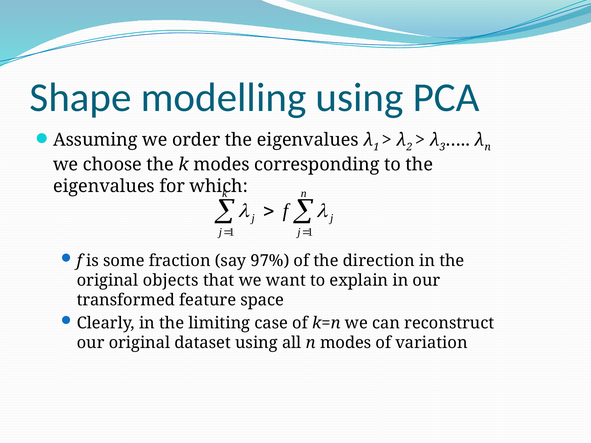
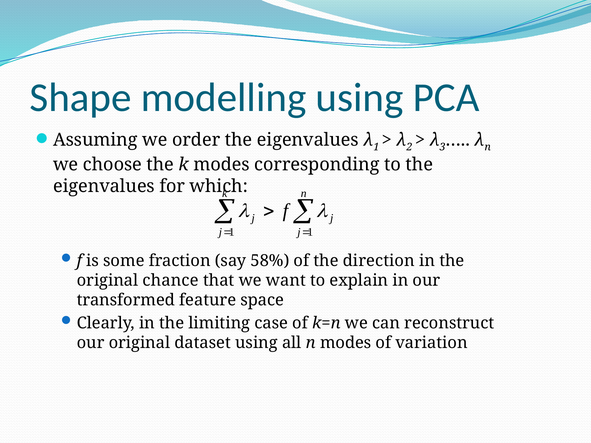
97%: 97% -> 58%
objects: objects -> chance
